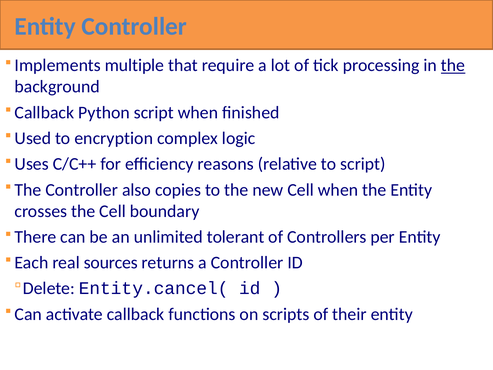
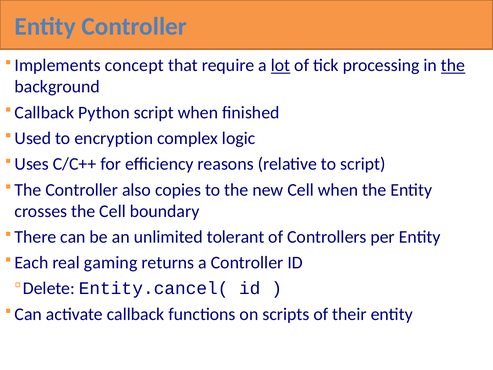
multiple: multiple -> concept
lot underline: none -> present
sources: sources -> gaming
